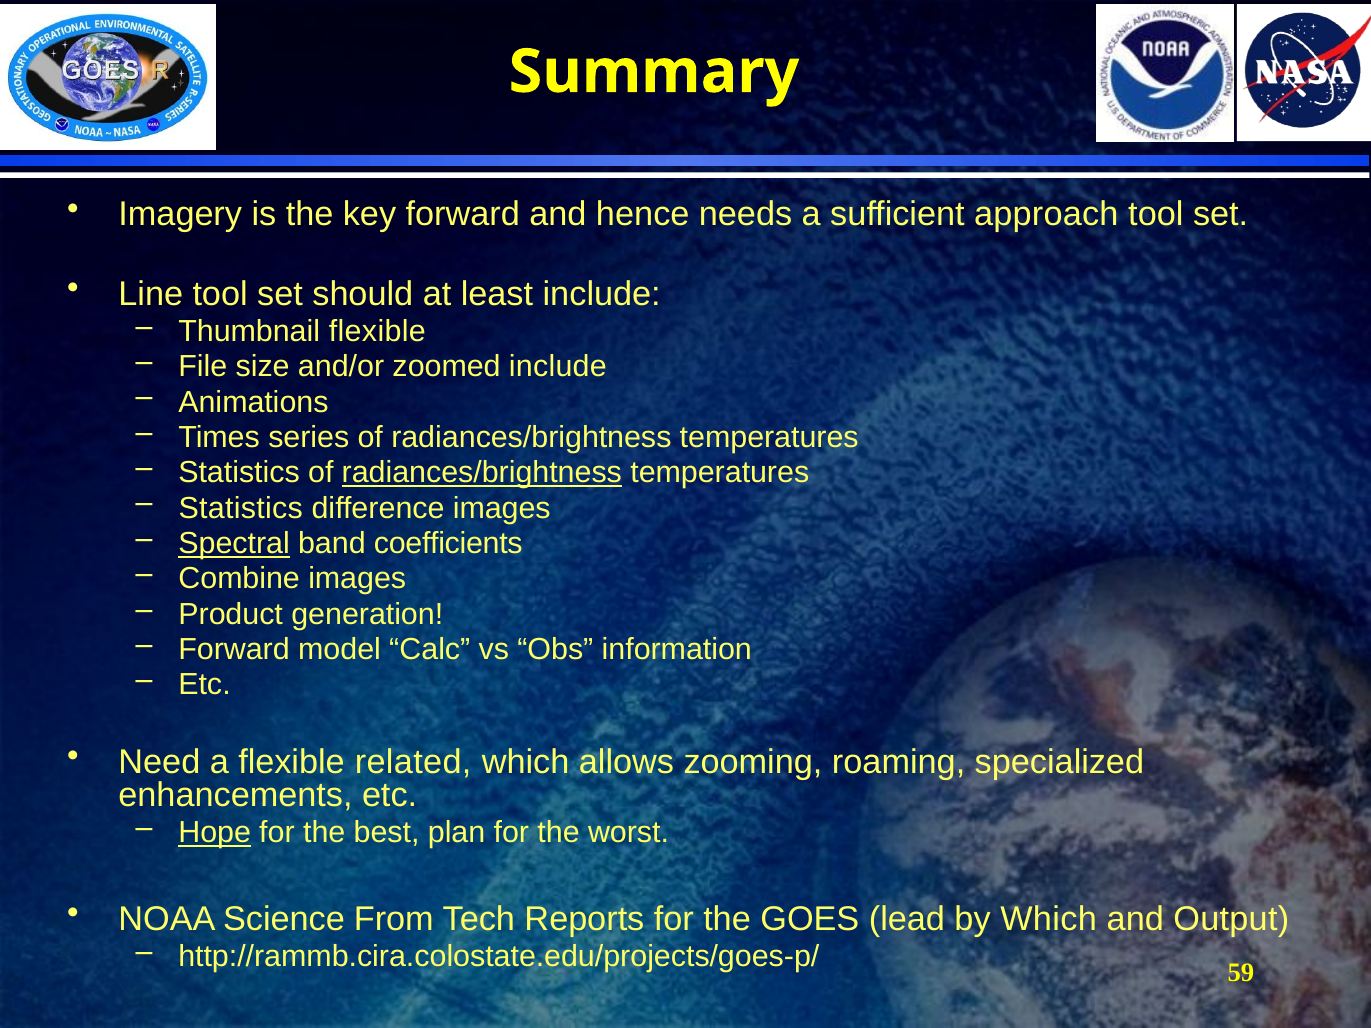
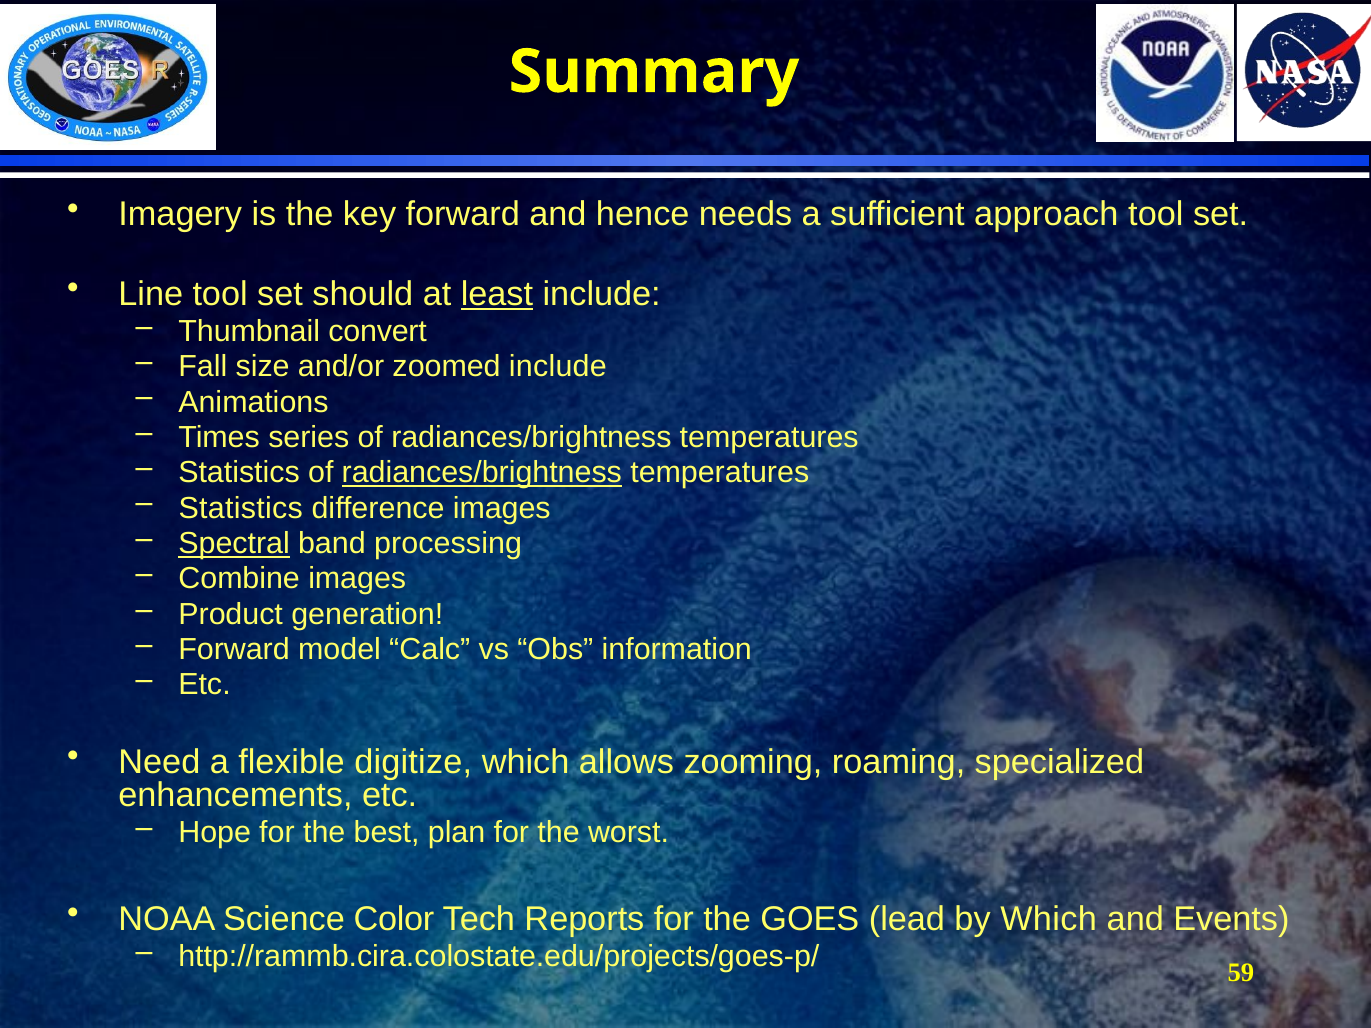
least underline: none -> present
Thumbnail flexible: flexible -> convert
File: File -> Fall
coefficients: coefficients -> processing
related: related -> digitize
Hope underline: present -> none
From: From -> Color
Output: Output -> Events
